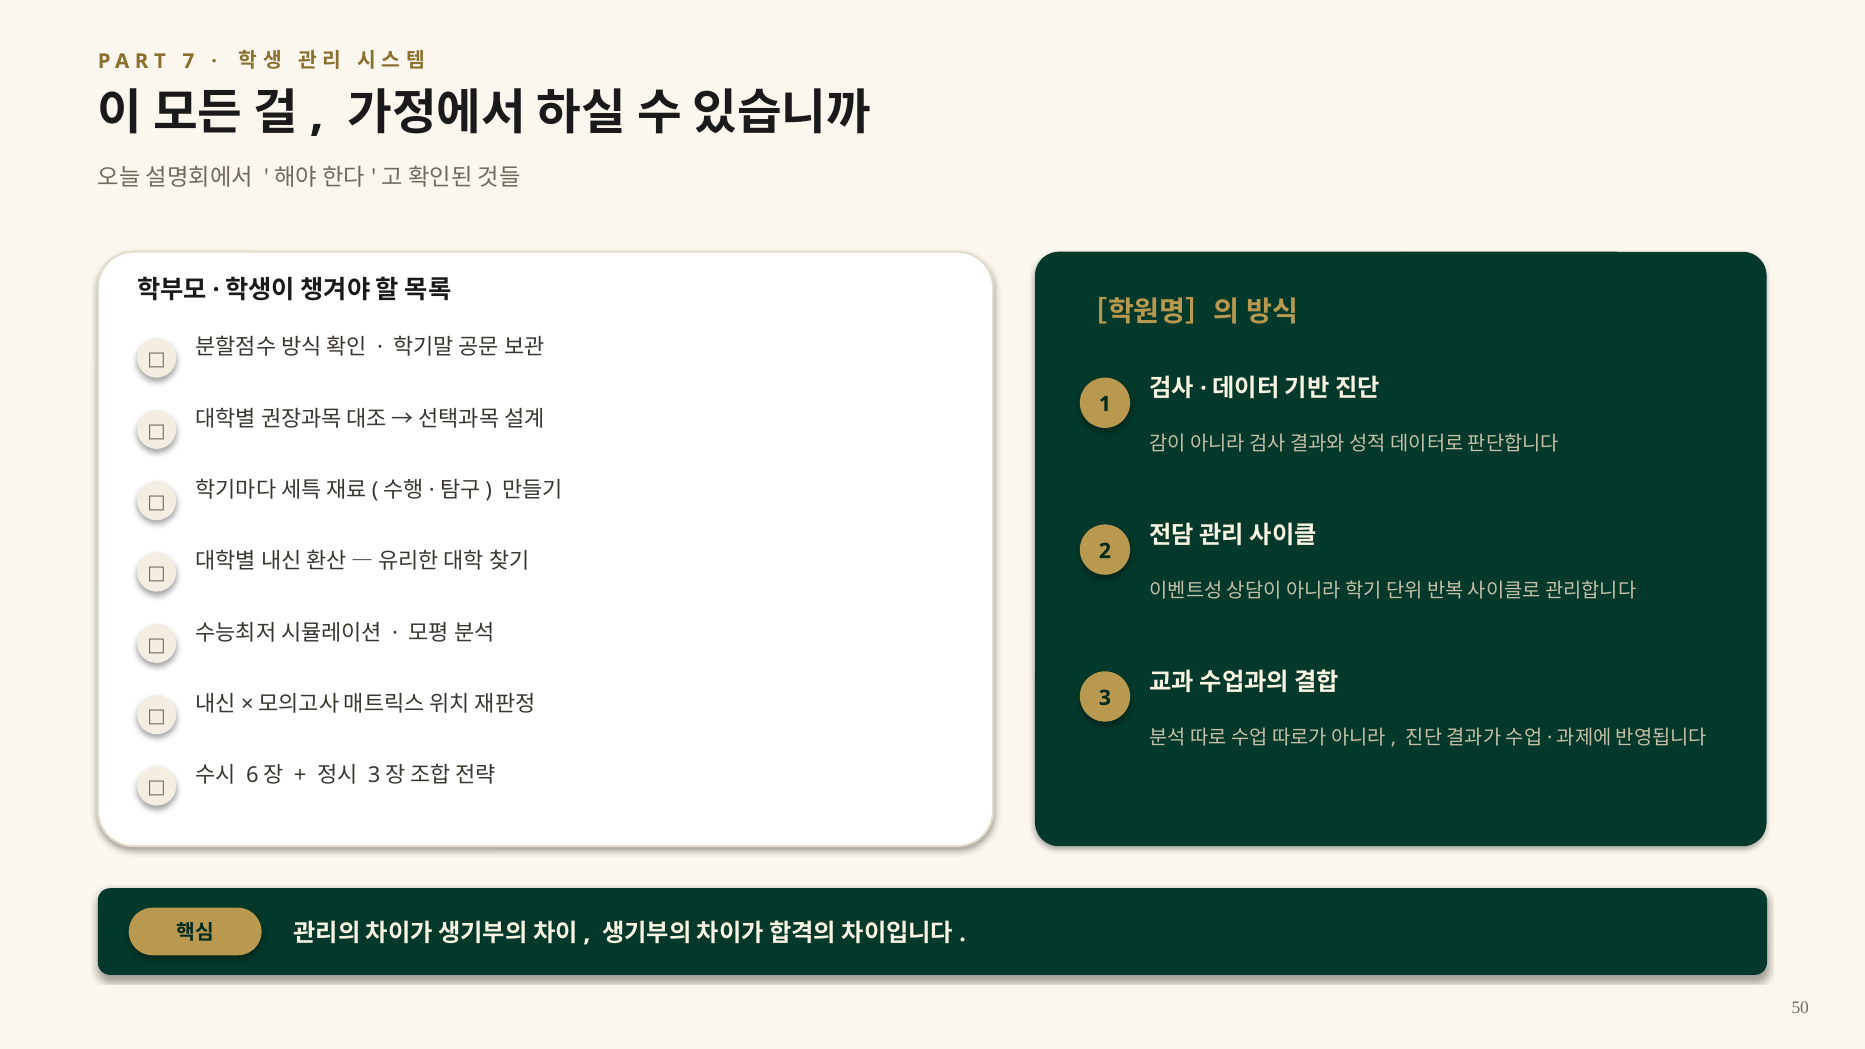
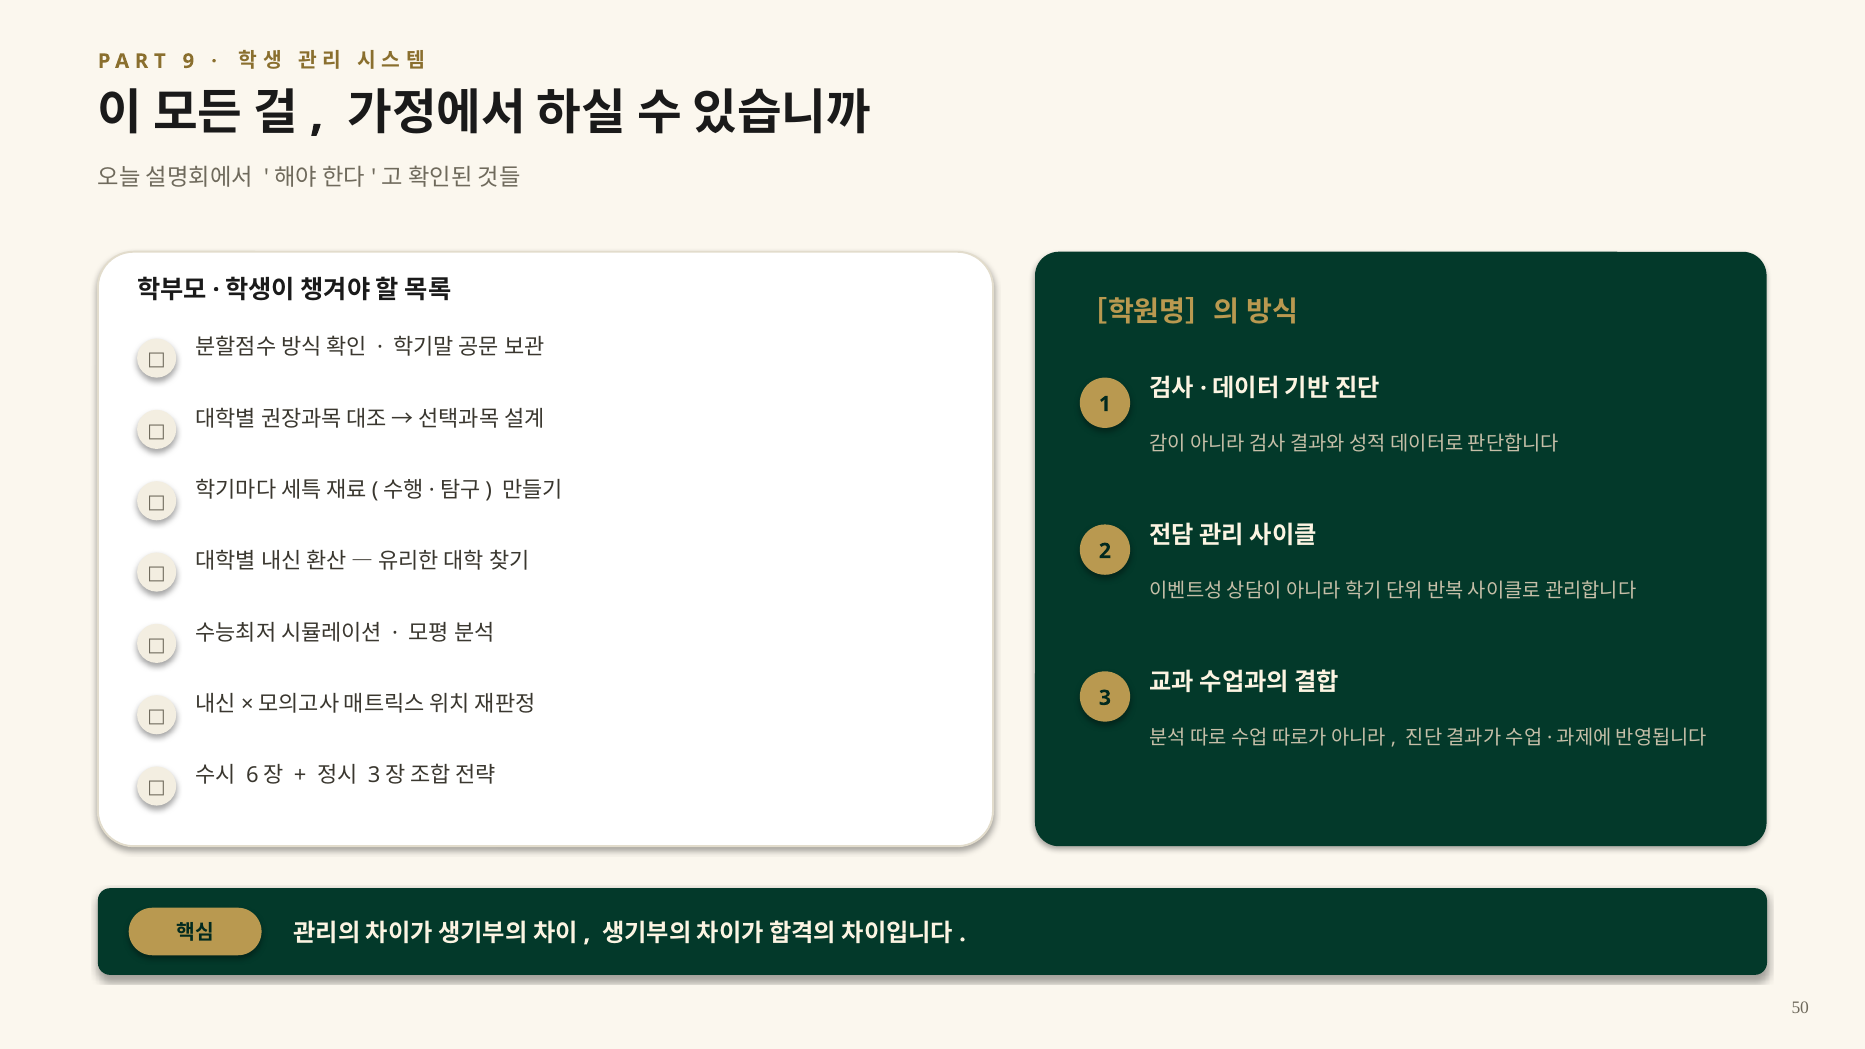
7: 7 -> 9
